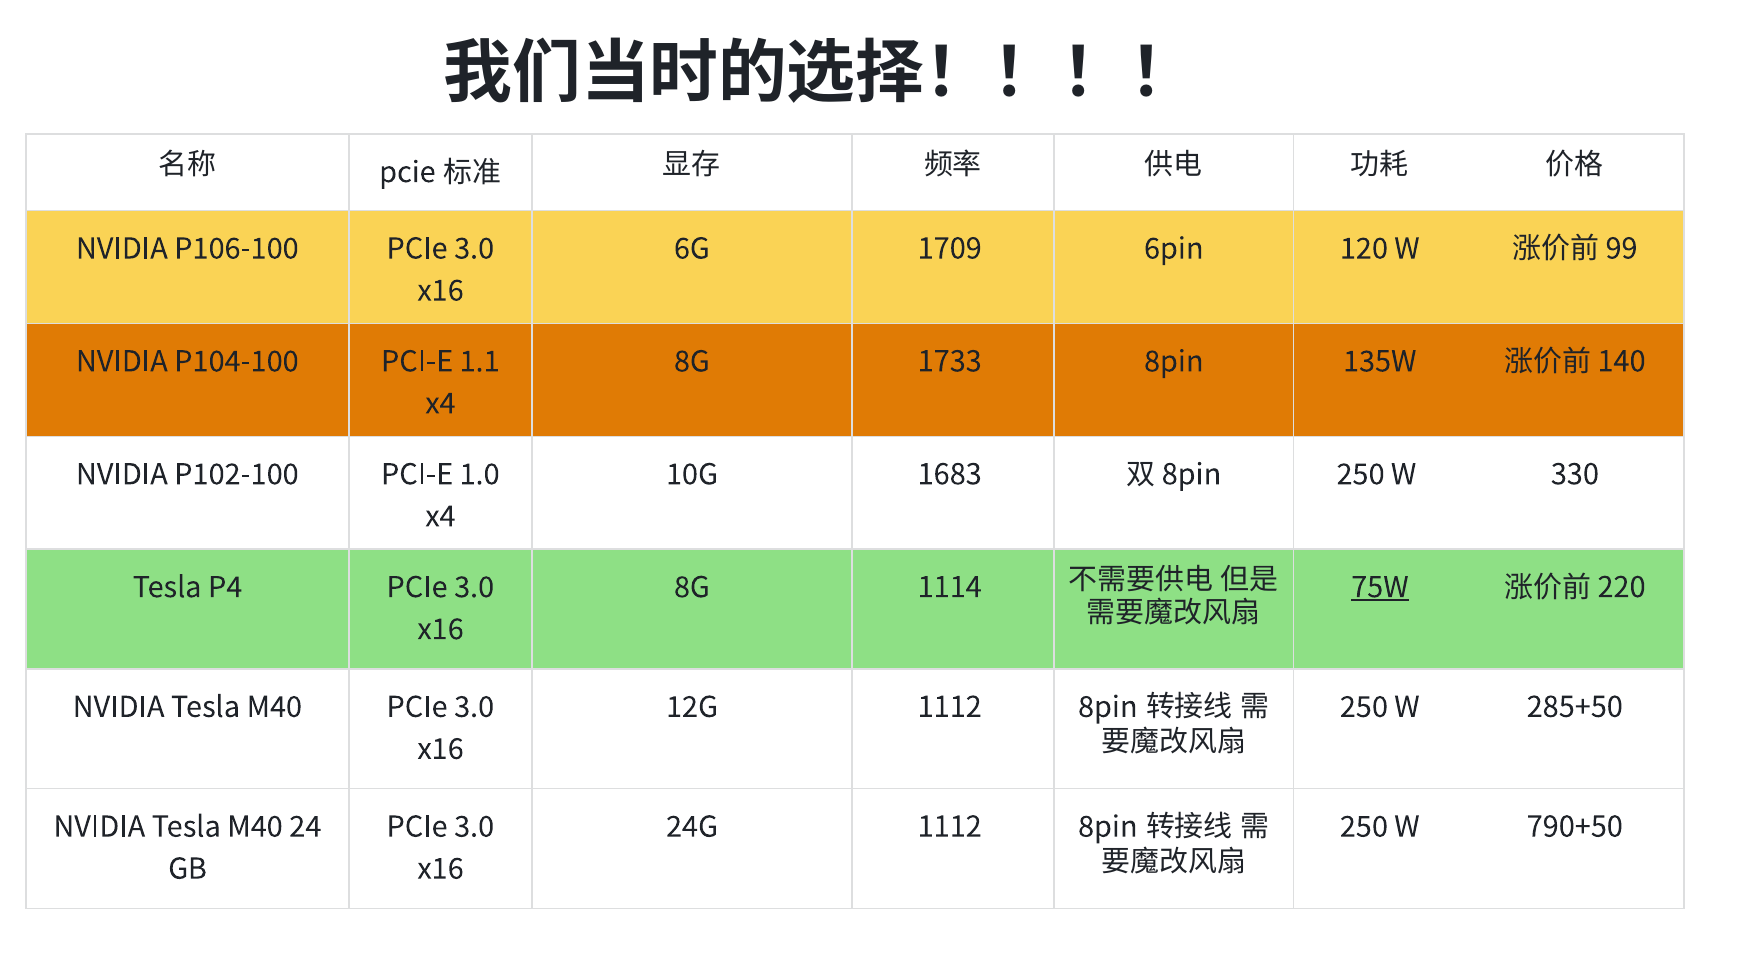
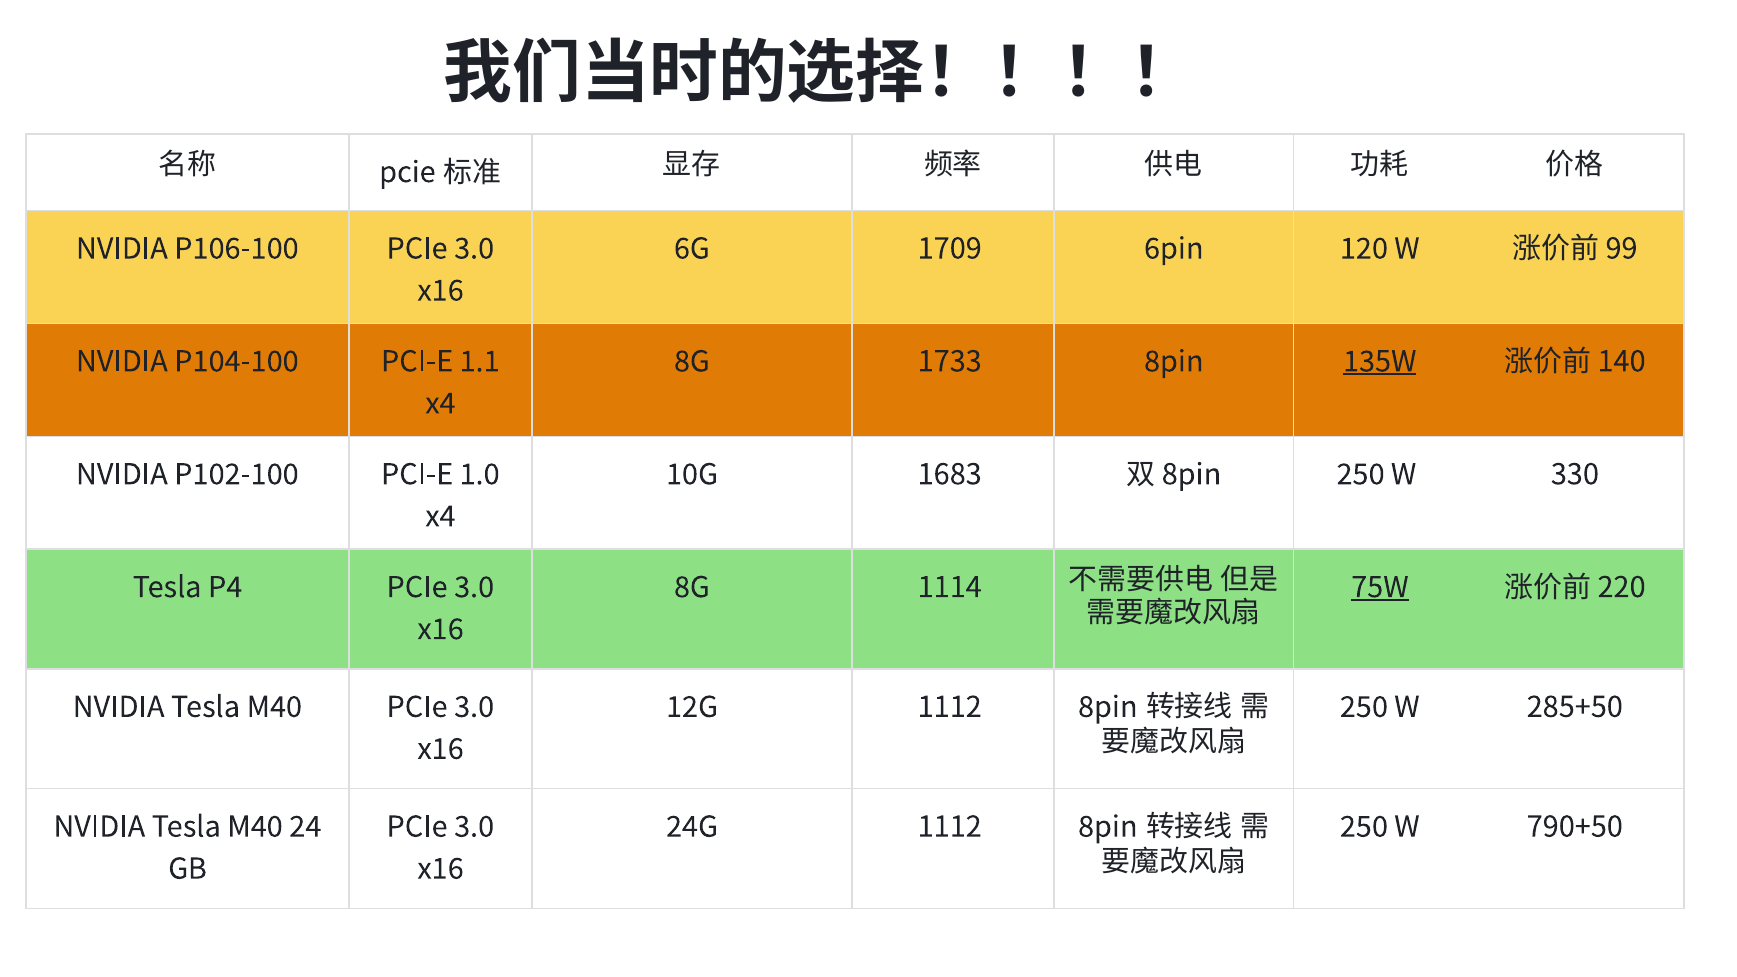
135W underline: none -> present
